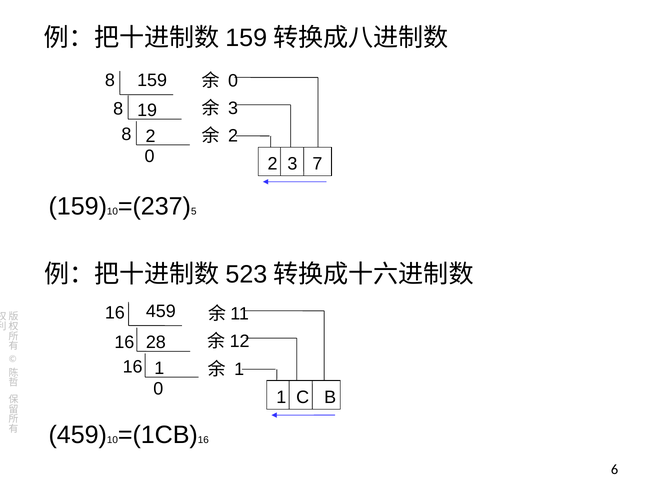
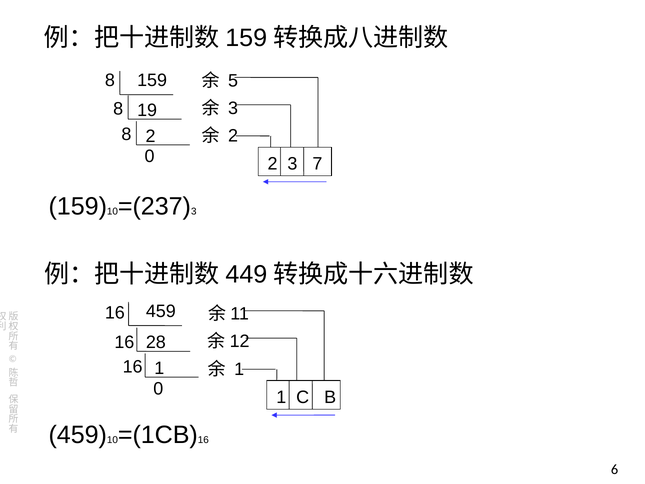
0 at (233, 81): 0 -> 5
5 at (194, 212): 5 -> 3
523: 523 -> 449
